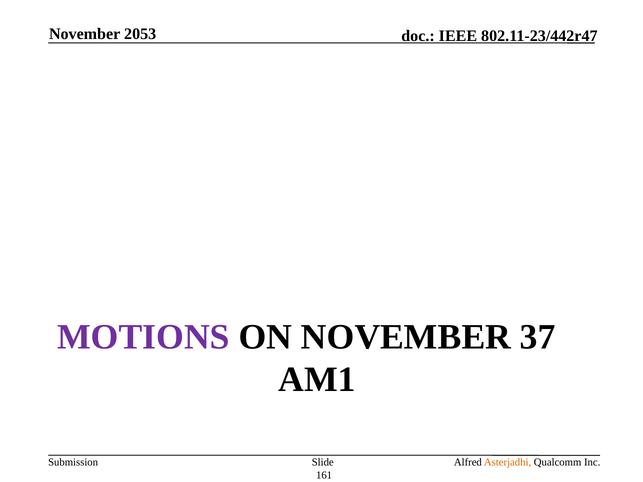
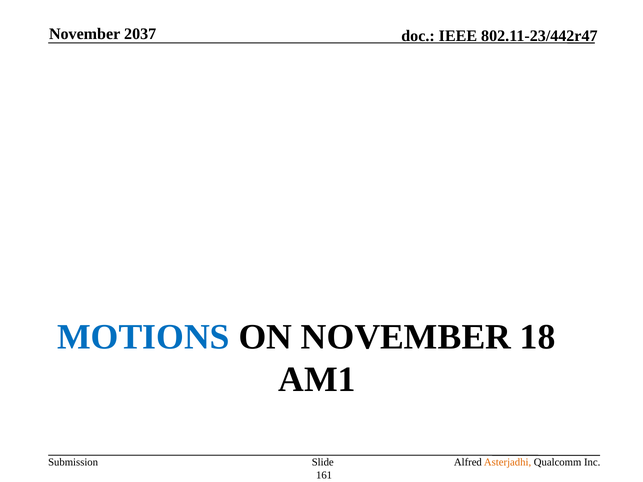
2053: 2053 -> 2037
MOTIONS colour: purple -> blue
37: 37 -> 18
